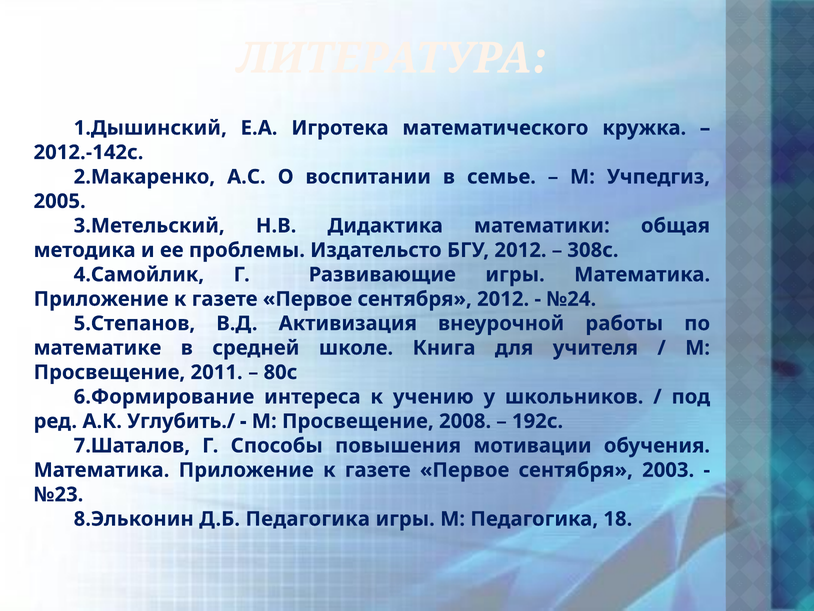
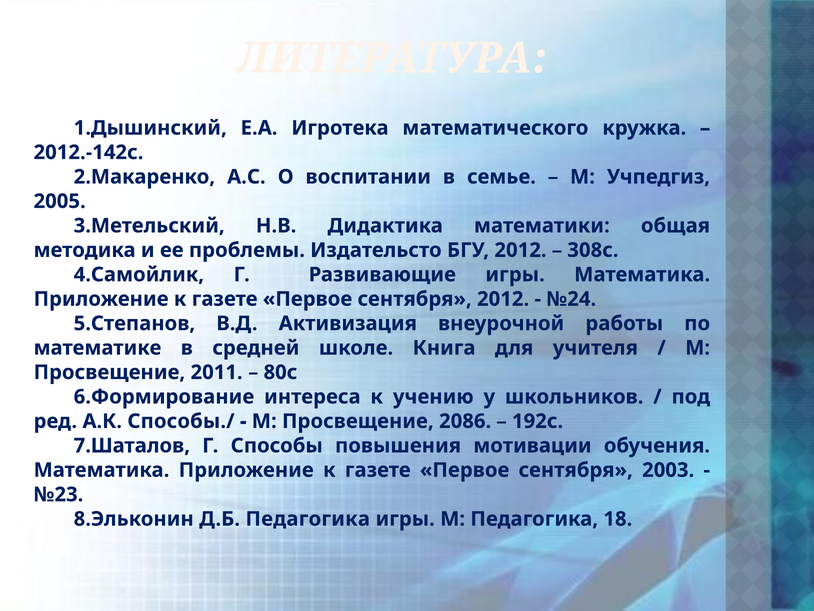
Углубить./: Углубить./ -> Способы./
2008: 2008 -> 2086
